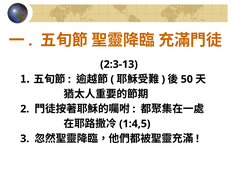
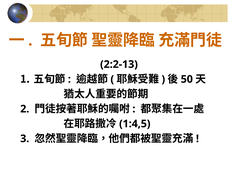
2:3-13: 2:3-13 -> 2:2-13
